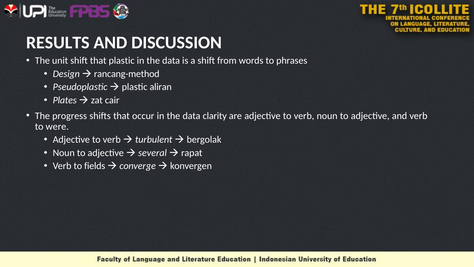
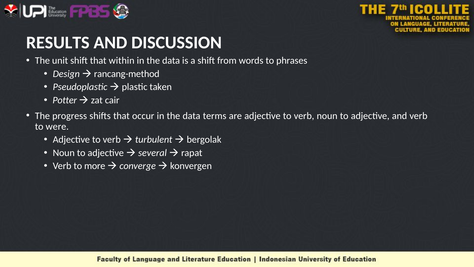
that plastic: plastic -> within
aliran: aliran -> taken
Plates: Plates -> Potter
clarity: clarity -> terms
fields: fields -> more
